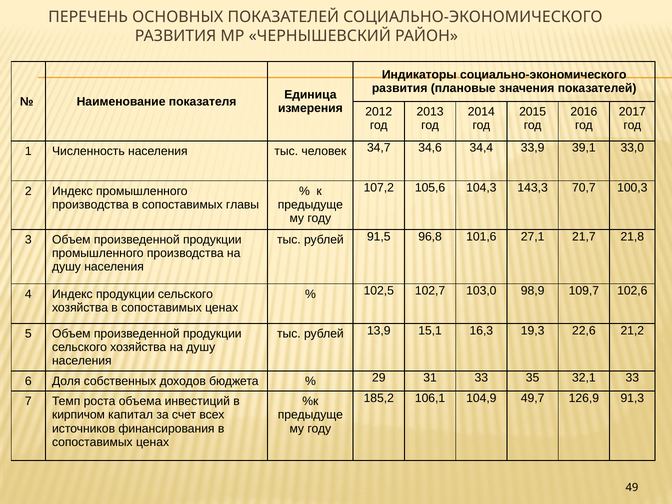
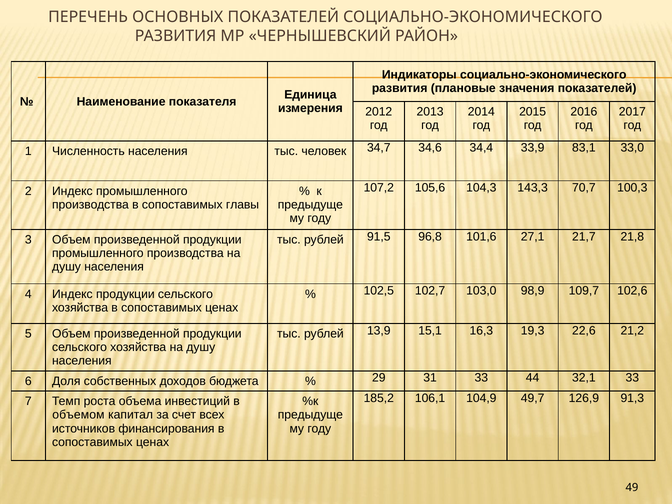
39,1: 39,1 -> 83,1
35: 35 -> 44
кирпичом: кирпичом -> объемом
